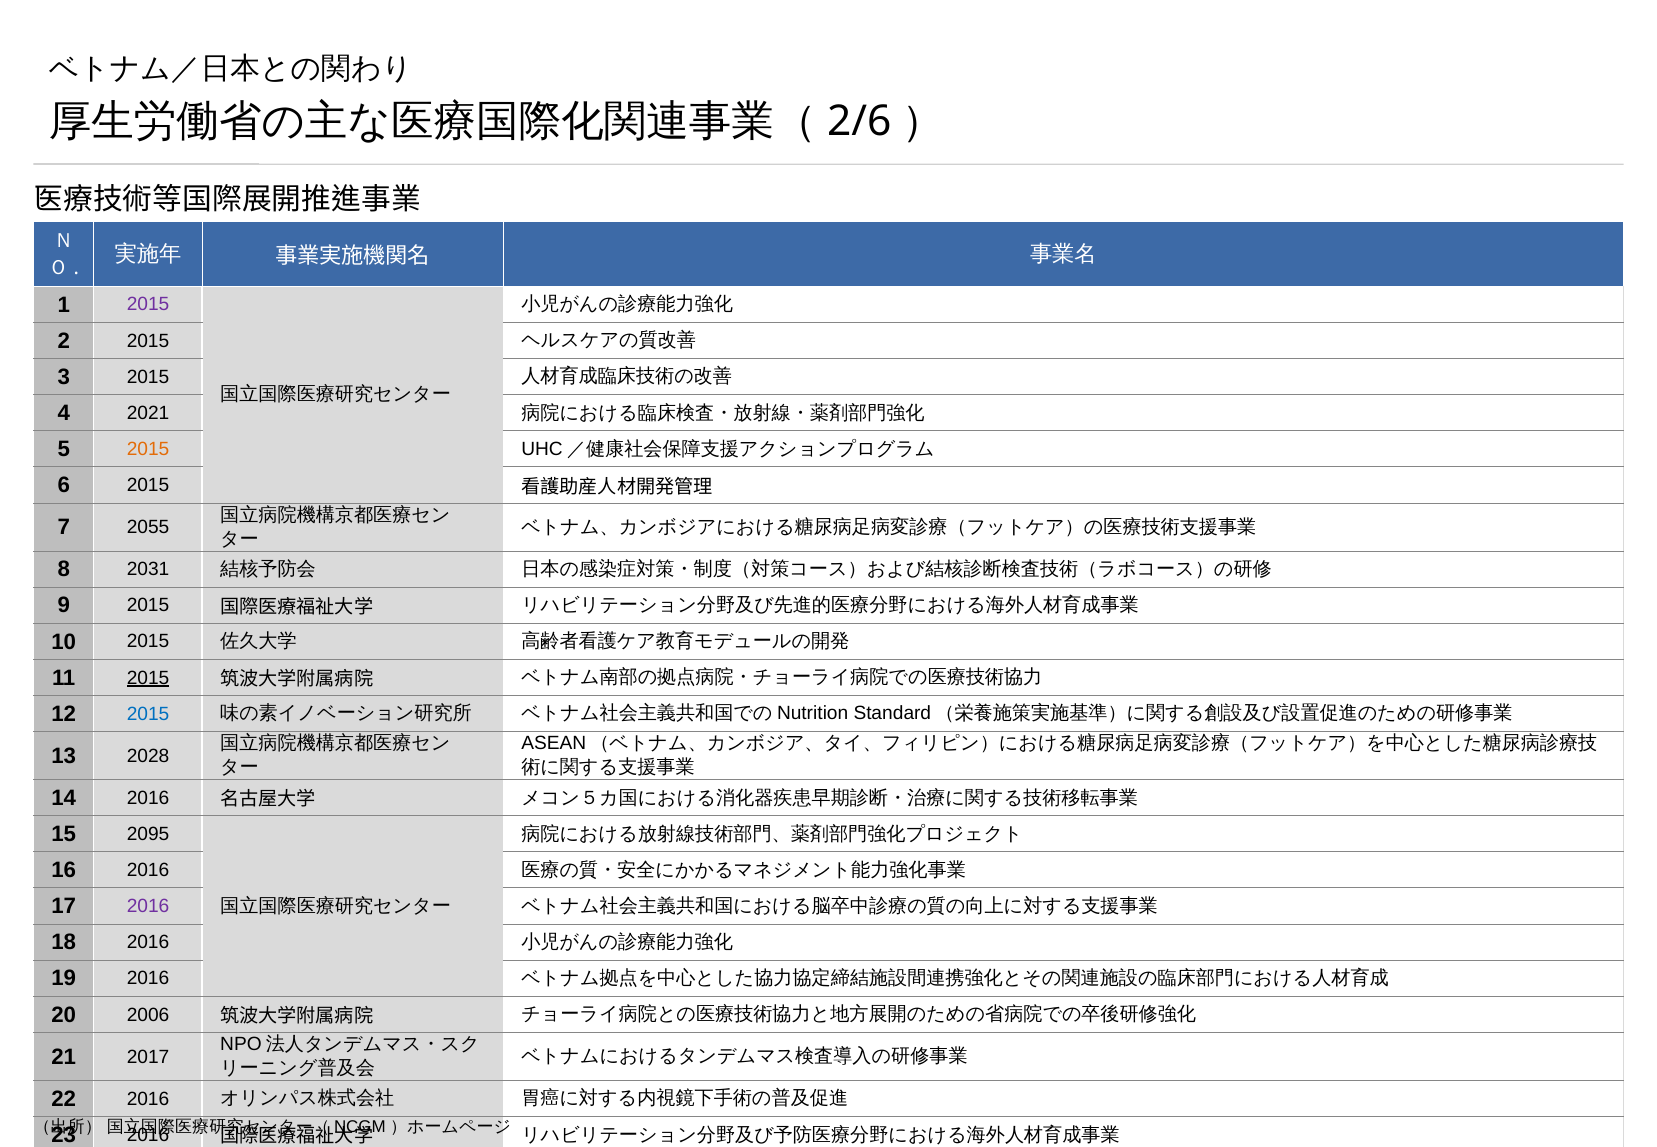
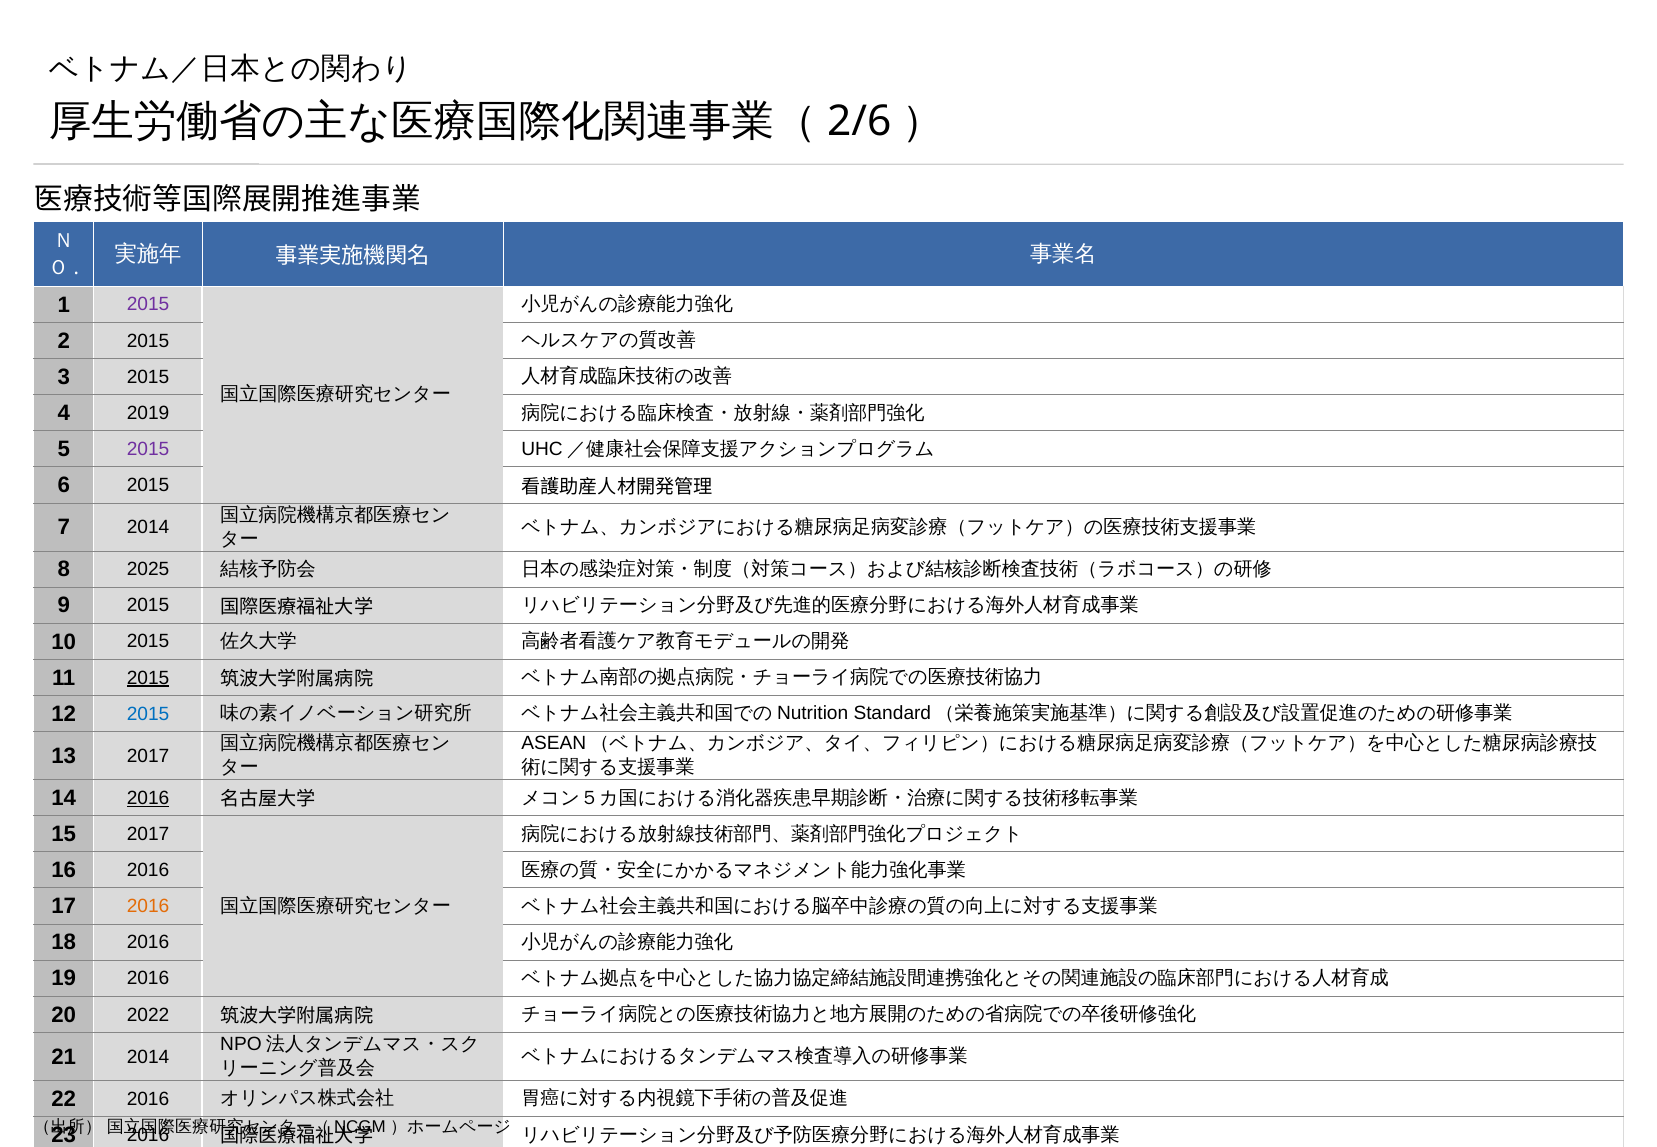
2021: 2021 -> 2019
2015 at (148, 449) colour: orange -> purple
7 2055: 2055 -> 2014
2031: 2031 -> 2025
13 2028: 2028 -> 2017
2016 at (148, 798) underline: none -> present
15 2095: 2095 -> 2017
2016 at (148, 906) colour: purple -> orange
2006: 2006 -> 2022
21 2017: 2017 -> 2014
